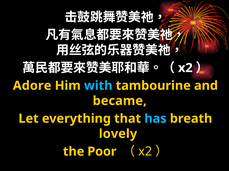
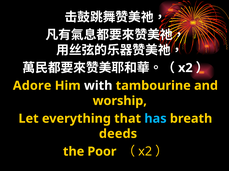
with colour: light blue -> white
became: became -> worship
lovely: lovely -> deeds
